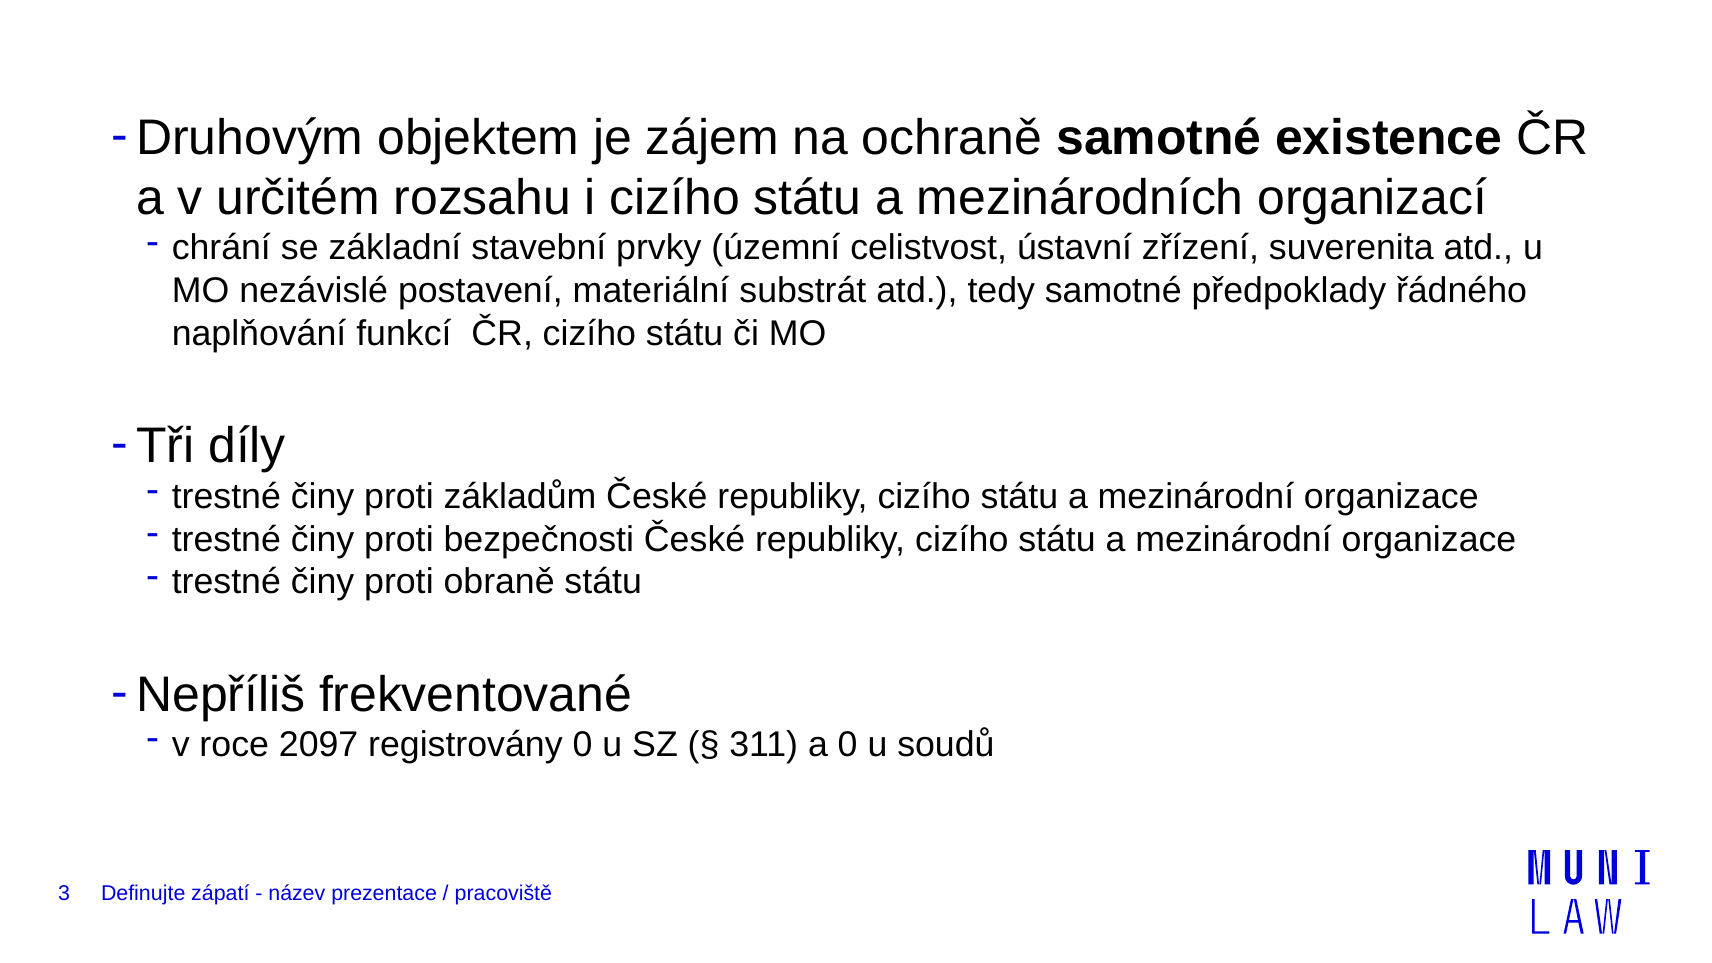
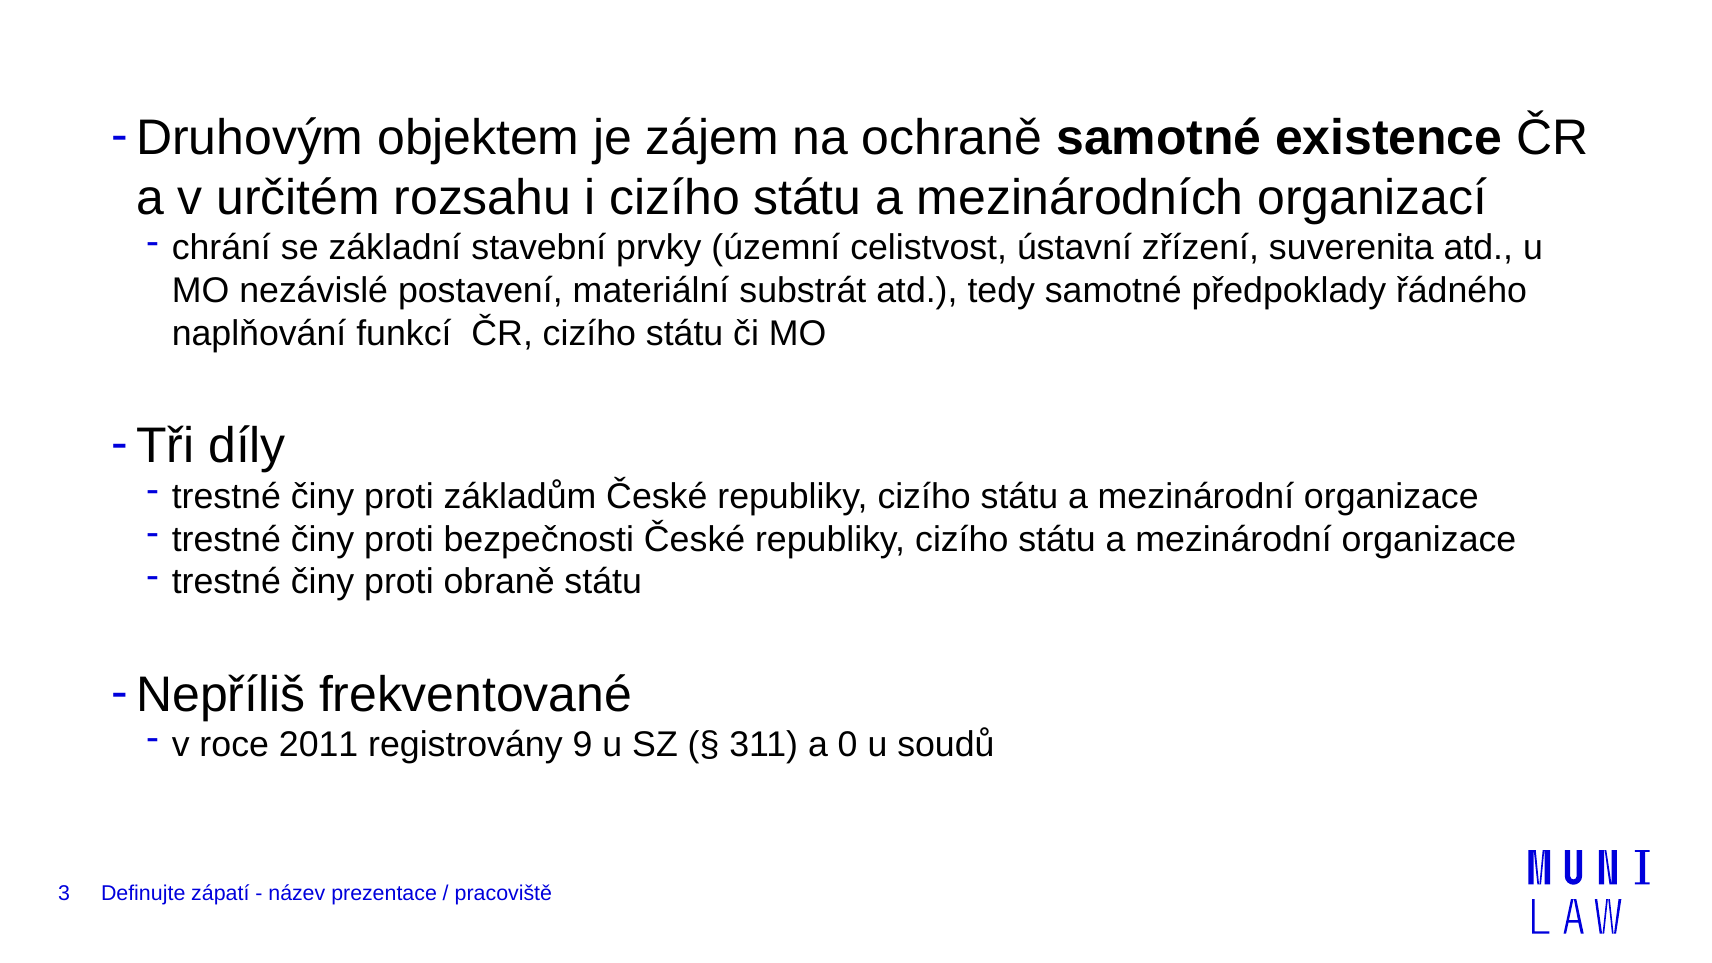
2097: 2097 -> 2011
registrovány 0: 0 -> 9
